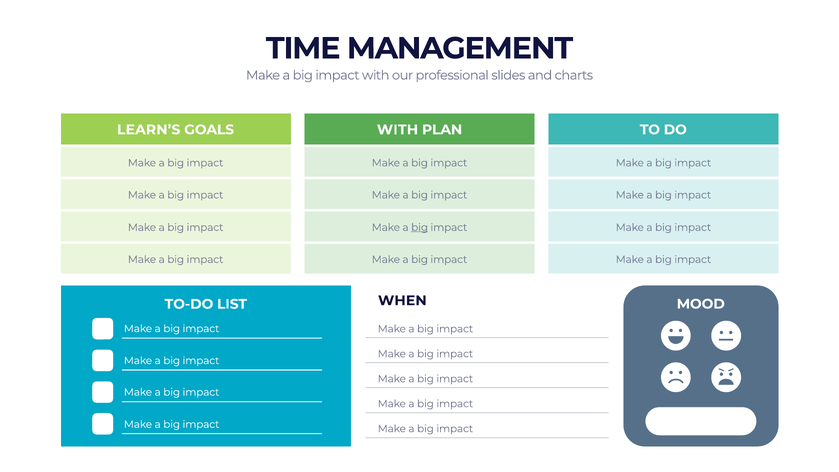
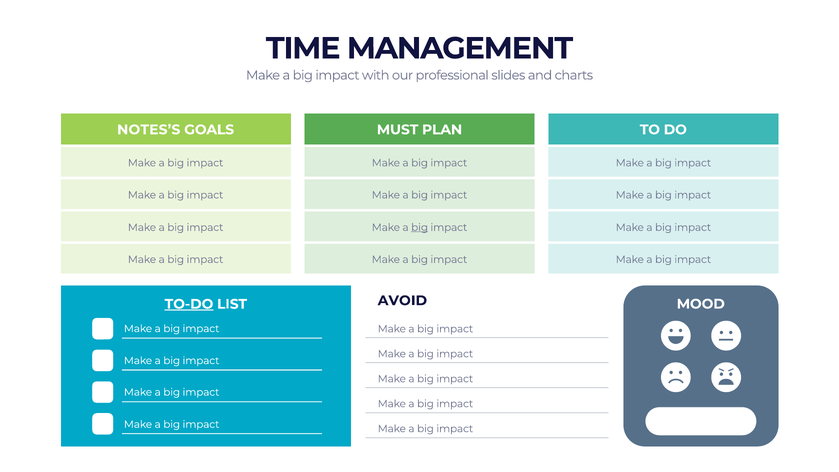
LEARN’S: LEARN’S -> NOTES’S
WITH at (397, 130): WITH -> MUST
WHEN: WHEN -> AVOID
TO-DO underline: none -> present
